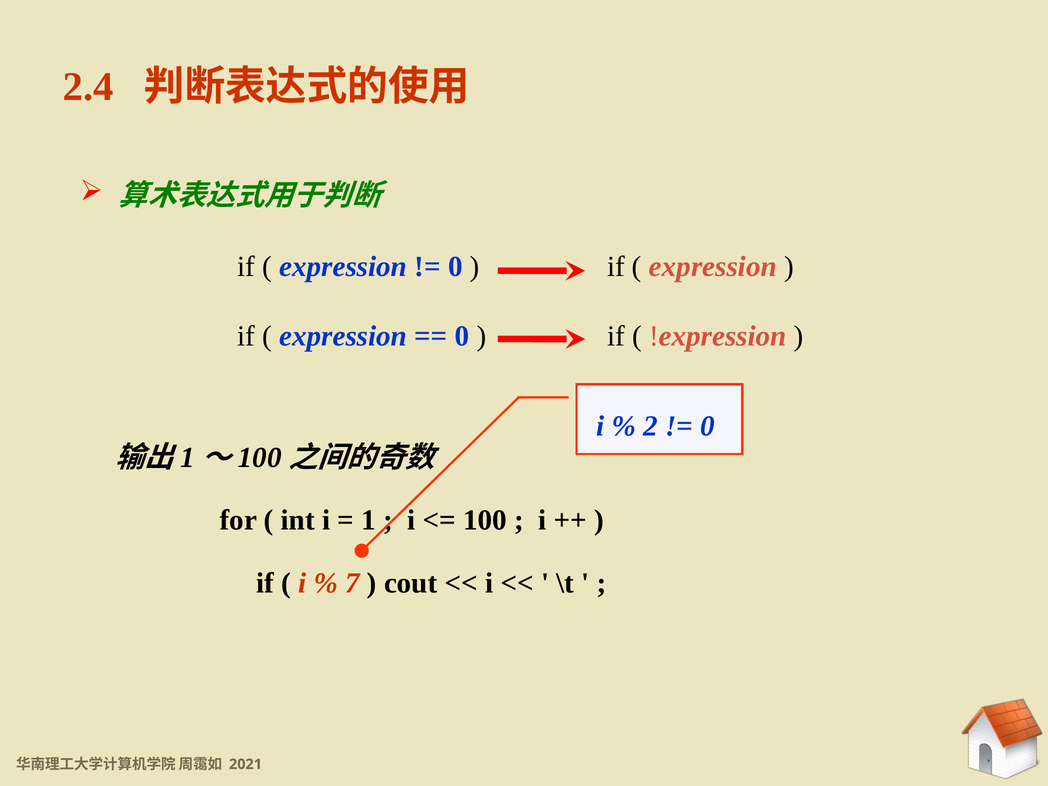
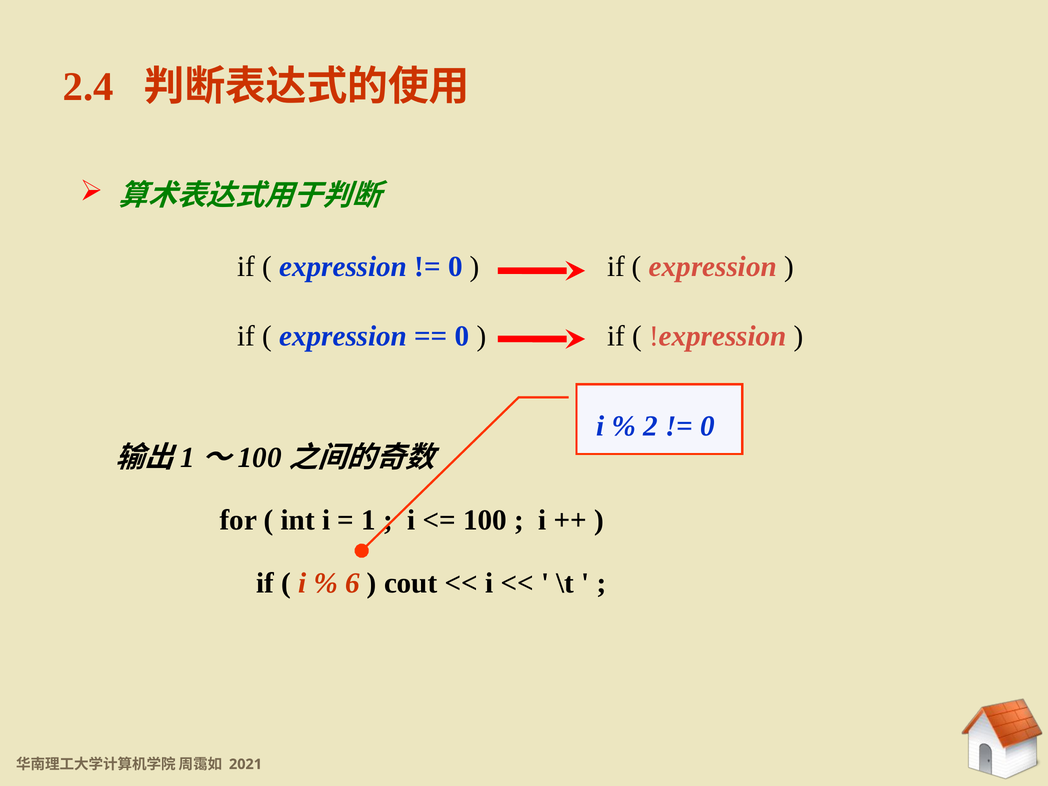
7: 7 -> 6
